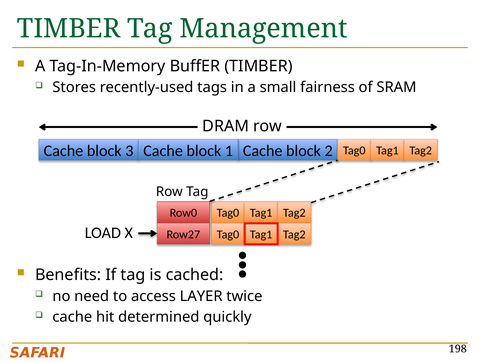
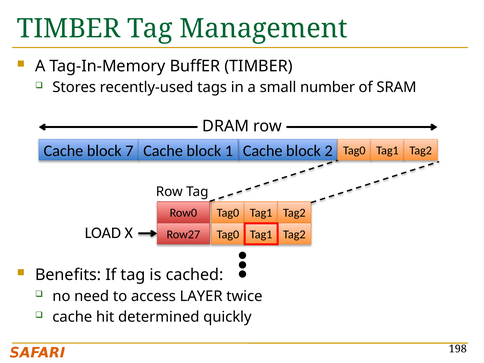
fairness: fairness -> number
3: 3 -> 7
